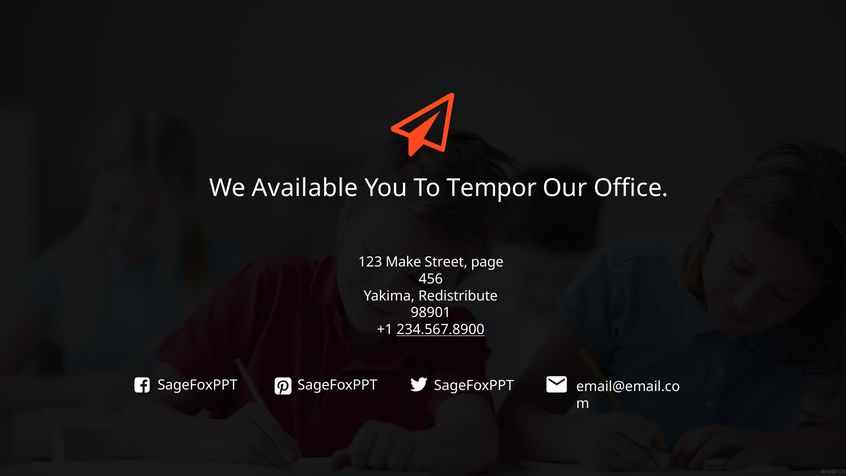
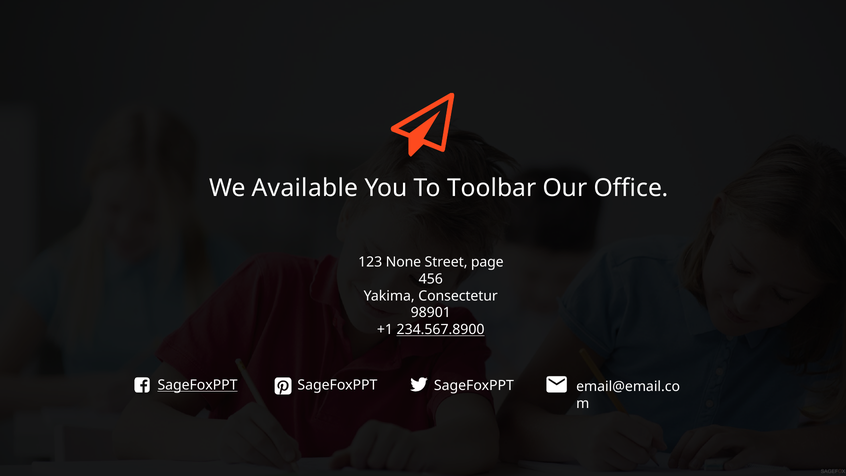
Tempor: Tempor -> Toolbar
Make: Make -> None
Redistribute: Redistribute -> Consectetur
SageFoxPPT at (198, 385) underline: none -> present
